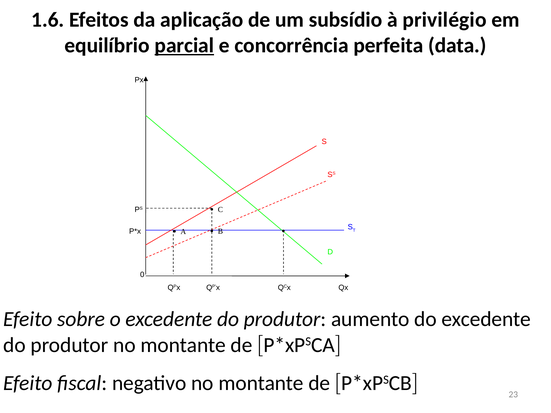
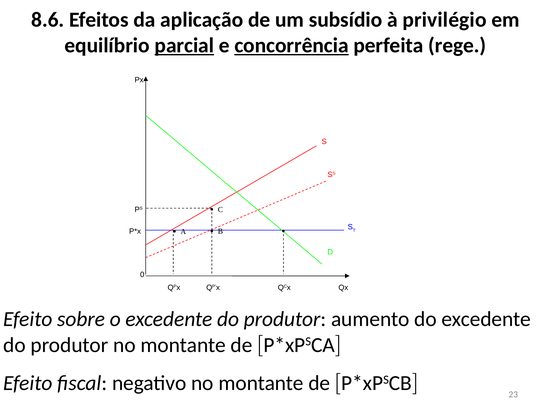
1.6: 1.6 -> 8.6
concorrência underline: none -> present
data: data -> rege
